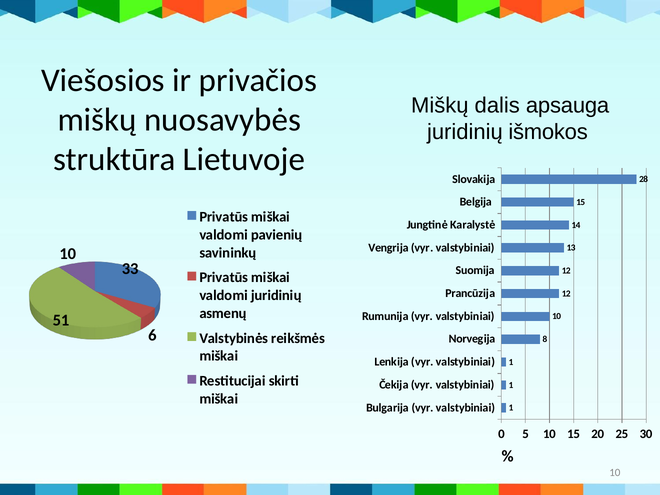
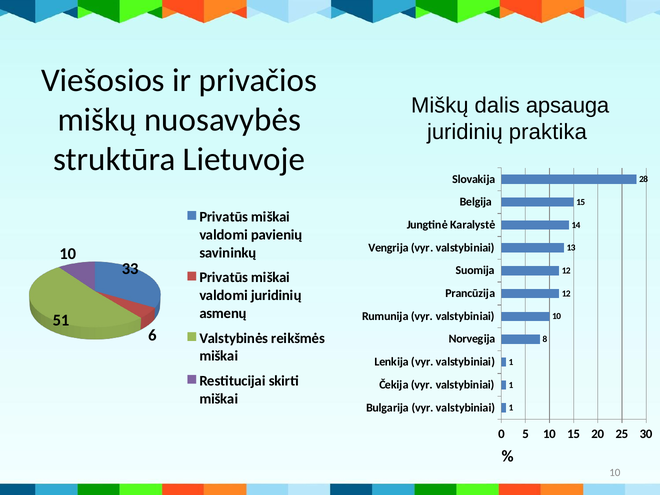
išmokos: išmokos -> praktika
